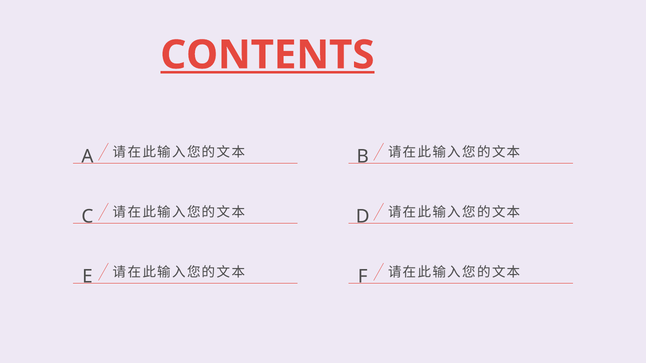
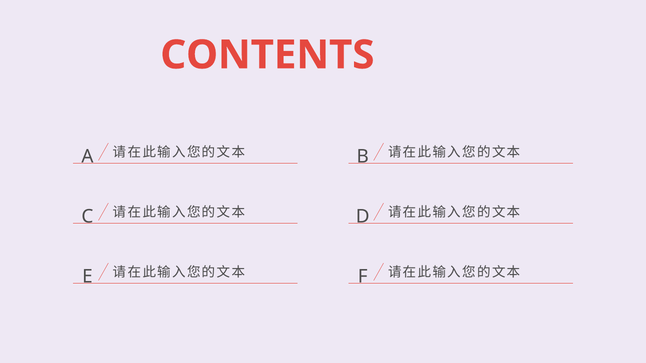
CONTENTS underline: present -> none
